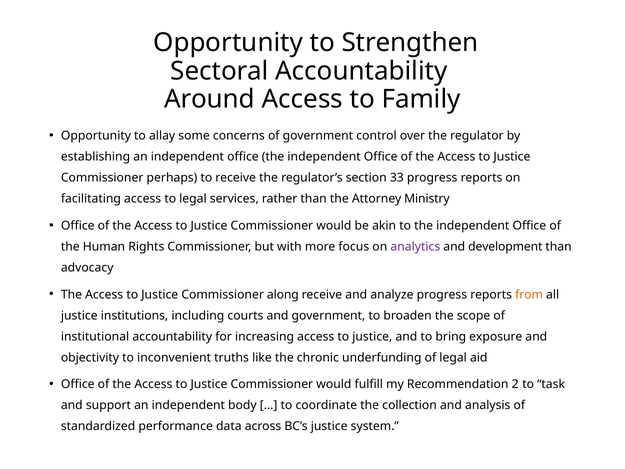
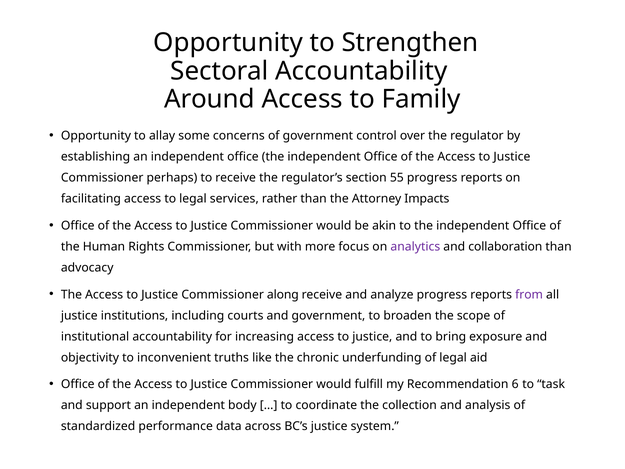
33: 33 -> 55
Ministry: Ministry -> Impacts
development: development -> collaboration
from colour: orange -> purple
2: 2 -> 6
